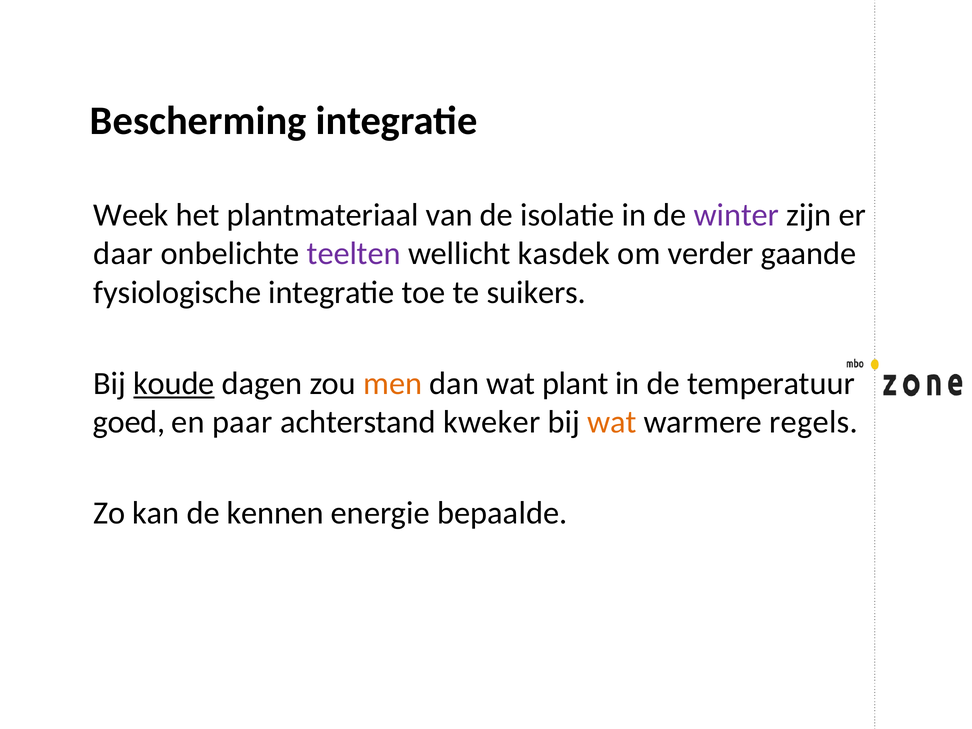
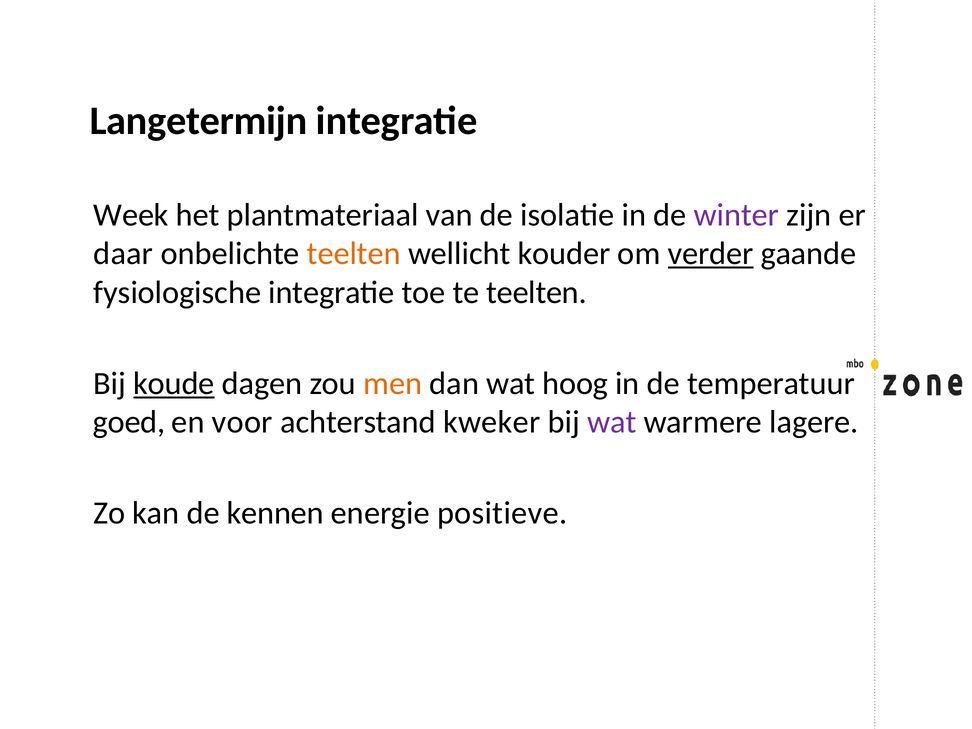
Bescherming: Bescherming -> Langetermijn
teelten at (354, 254) colour: purple -> orange
kasdek: kasdek -> kouder
verder underline: none -> present
te suikers: suikers -> teelten
plant: plant -> hoog
paar: paar -> voor
wat at (612, 422) colour: orange -> purple
regels: regels -> lagere
bepaalde: bepaalde -> positieve
